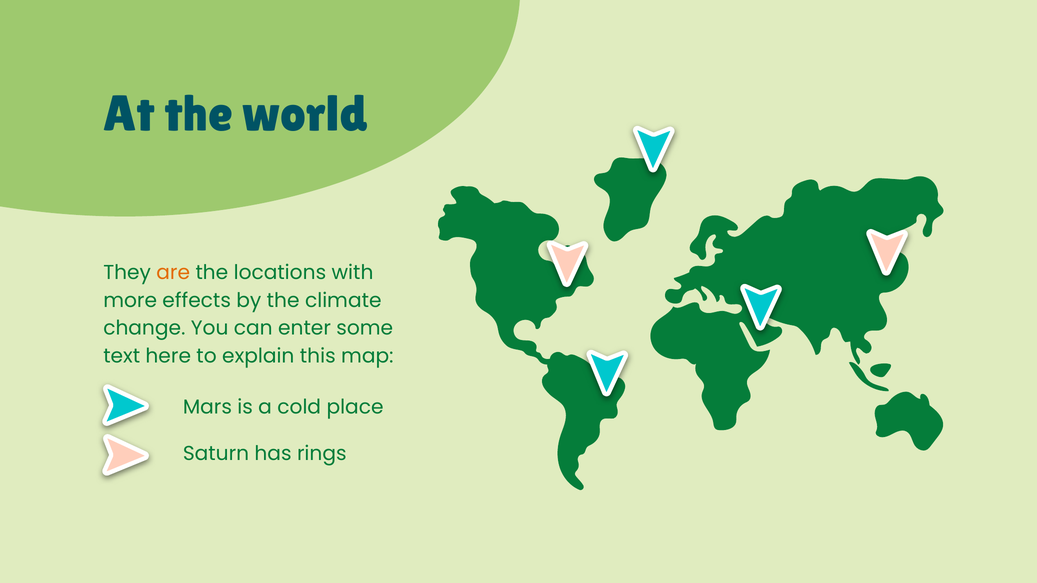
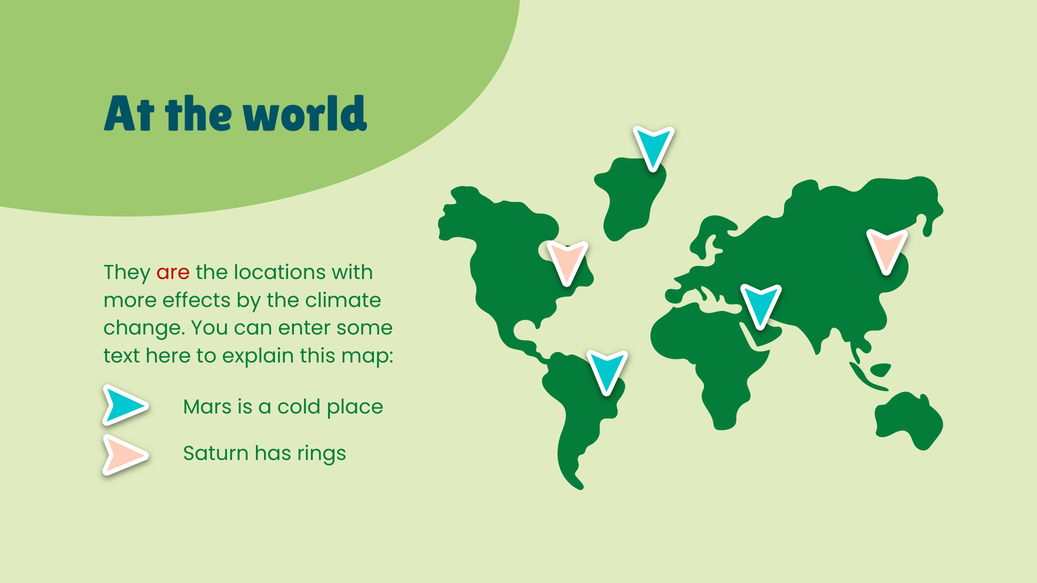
are colour: orange -> red
